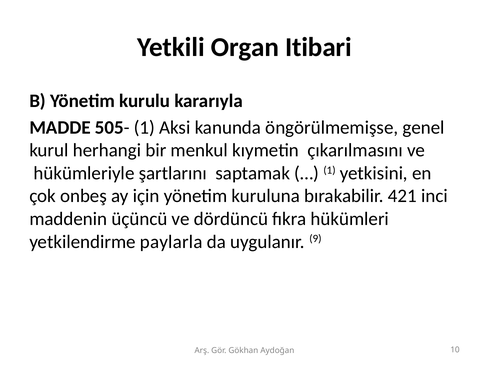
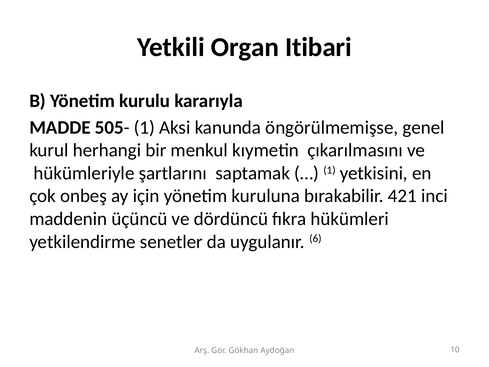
paylarla: paylarla -> senetler
9: 9 -> 6
